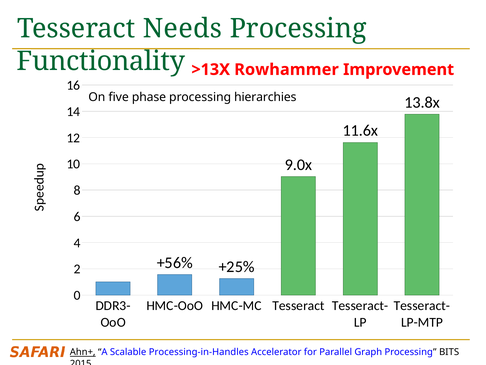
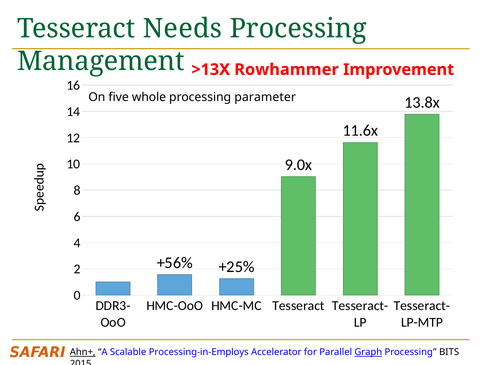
Functionality: Functionality -> Management
phase: phase -> whole
hierarchies: hierarchies -> parameter
Processing-in-Handles: Processing-in-Handles -> Processing-in-Employs
Graph underline: none -> present
